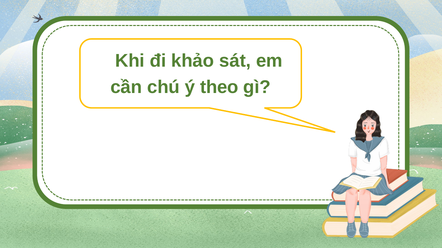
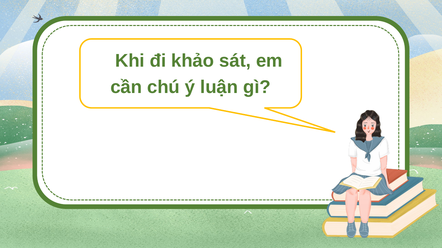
theo: theo -> luận
